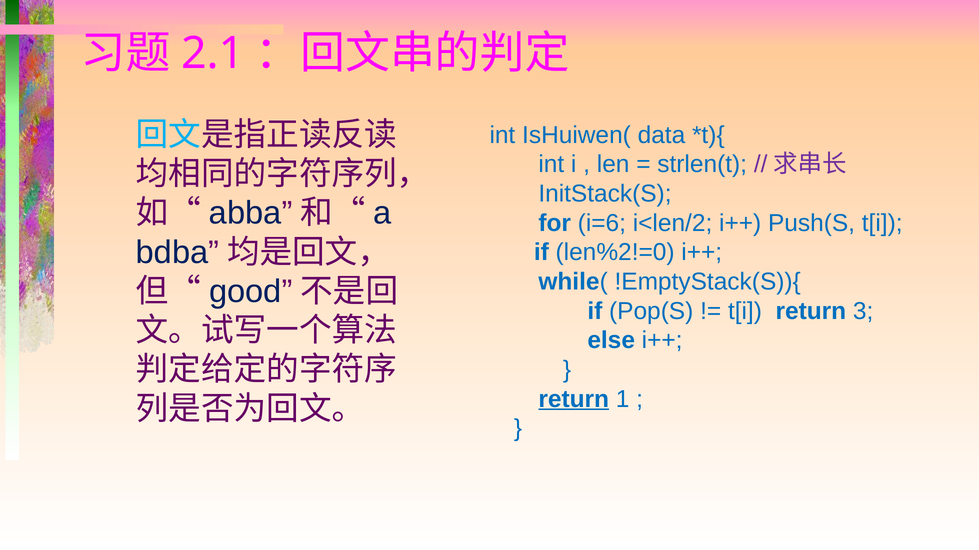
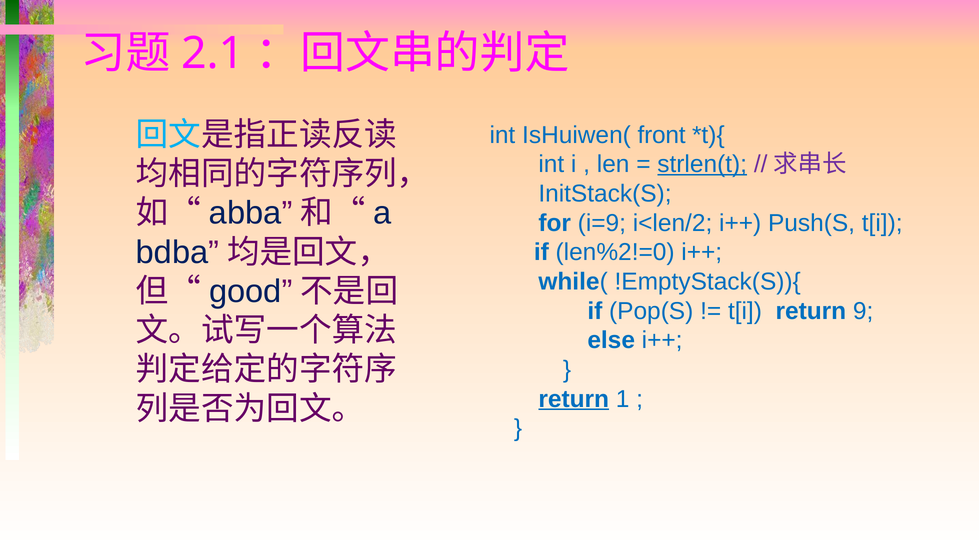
data: data -> front
strlen(t underline: none -> present
i=6: i=6 -> i=9
3: 3 -> 9
